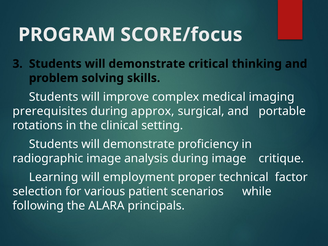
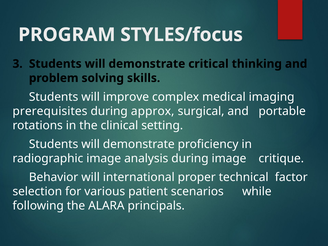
SCORE/focus: SCORE/focus -> STYLES/focus
Learning: Learning -> Behavior
employment: employment -> international
